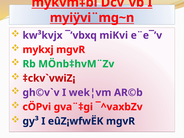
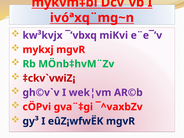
myiÿvi¨mg~n: myiÿvi¨mg~n -> ivóªxq¨mg~n
